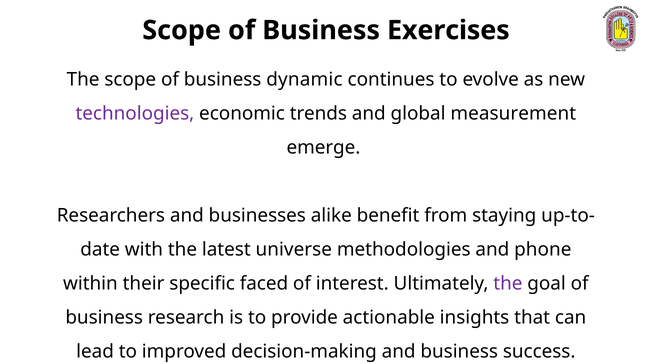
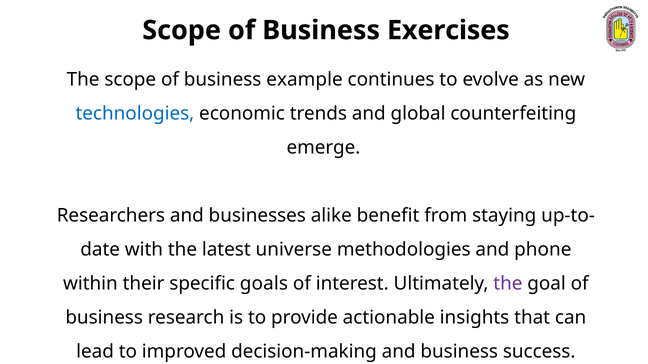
dynamic: dynamic -> example
technologies colour: purple -> blue
measurement: measurement -> counterfeiting
faced: faced -> goals
